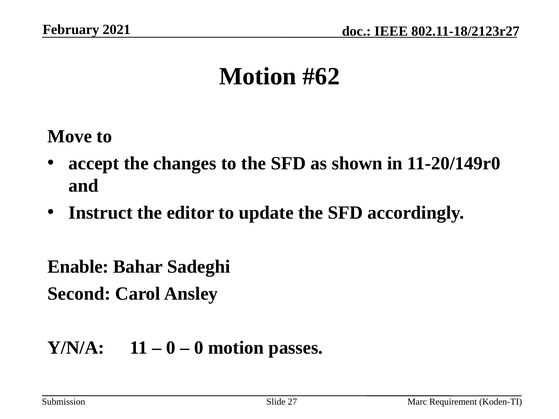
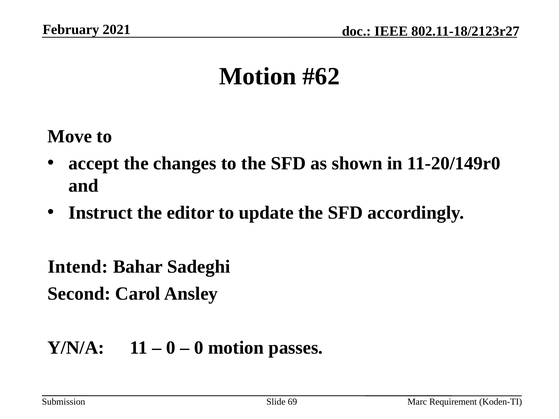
Enable: Enable -> Intend
27: 27 -> 69
